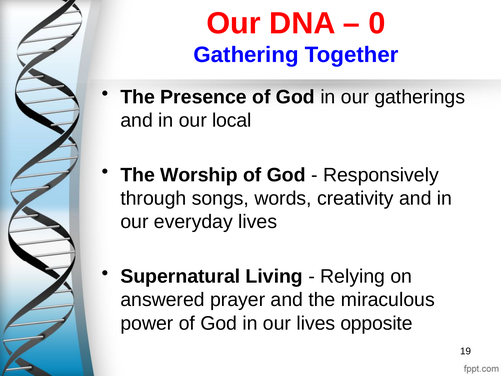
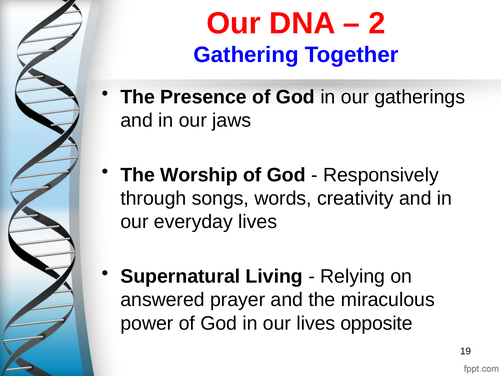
0: 0 -> 2
local: local -> jaws
